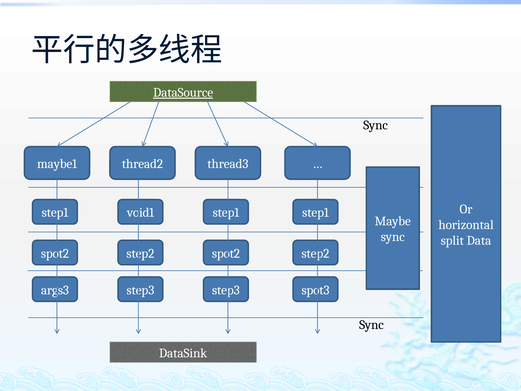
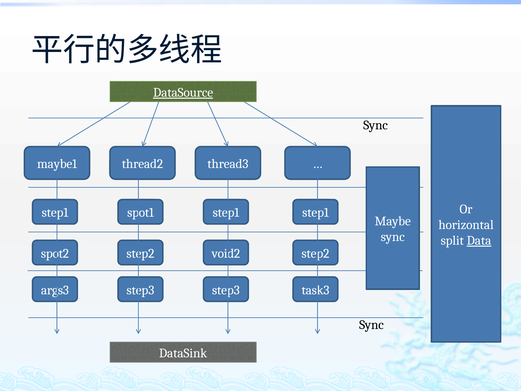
void1: void1 -> spot1
Data underline: none -> present
step2 spot2: spot2 -> void2
spot3: spot3 -> task3
